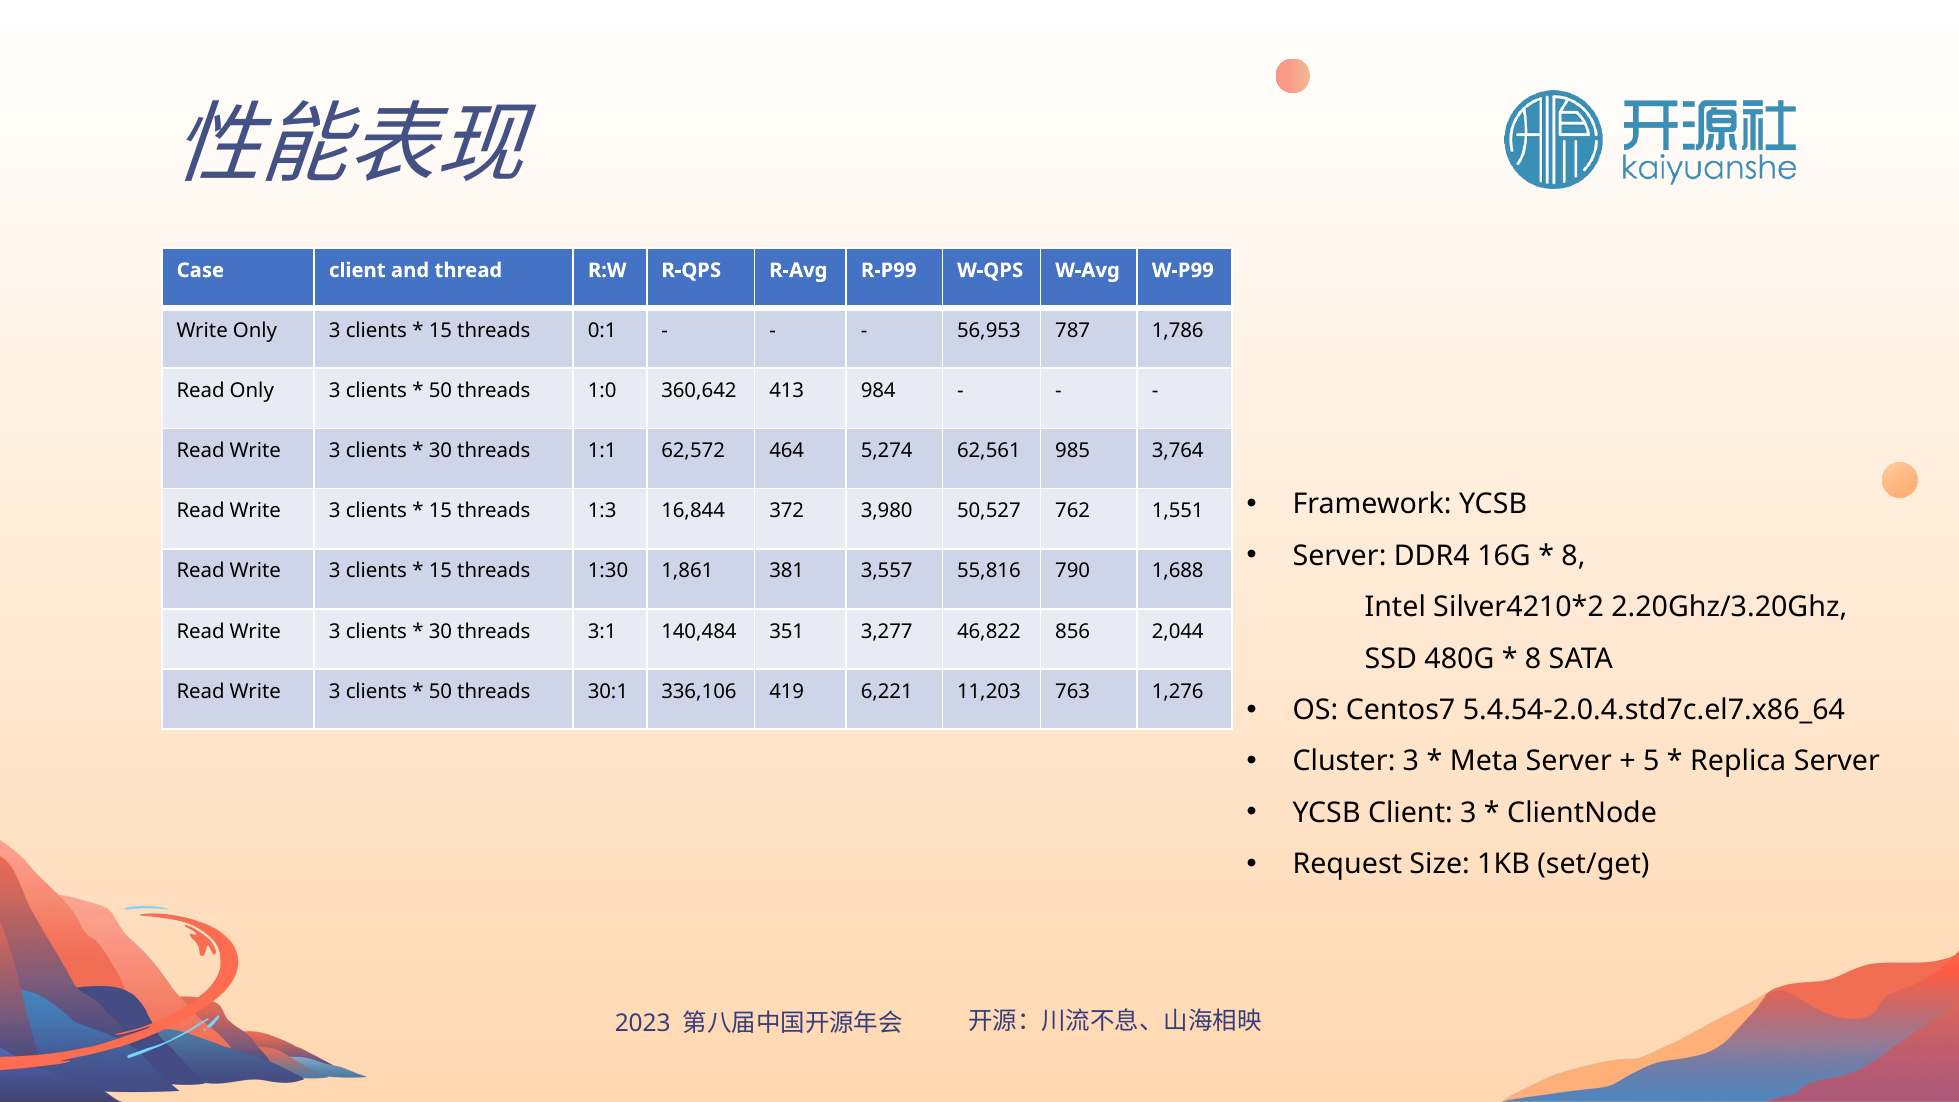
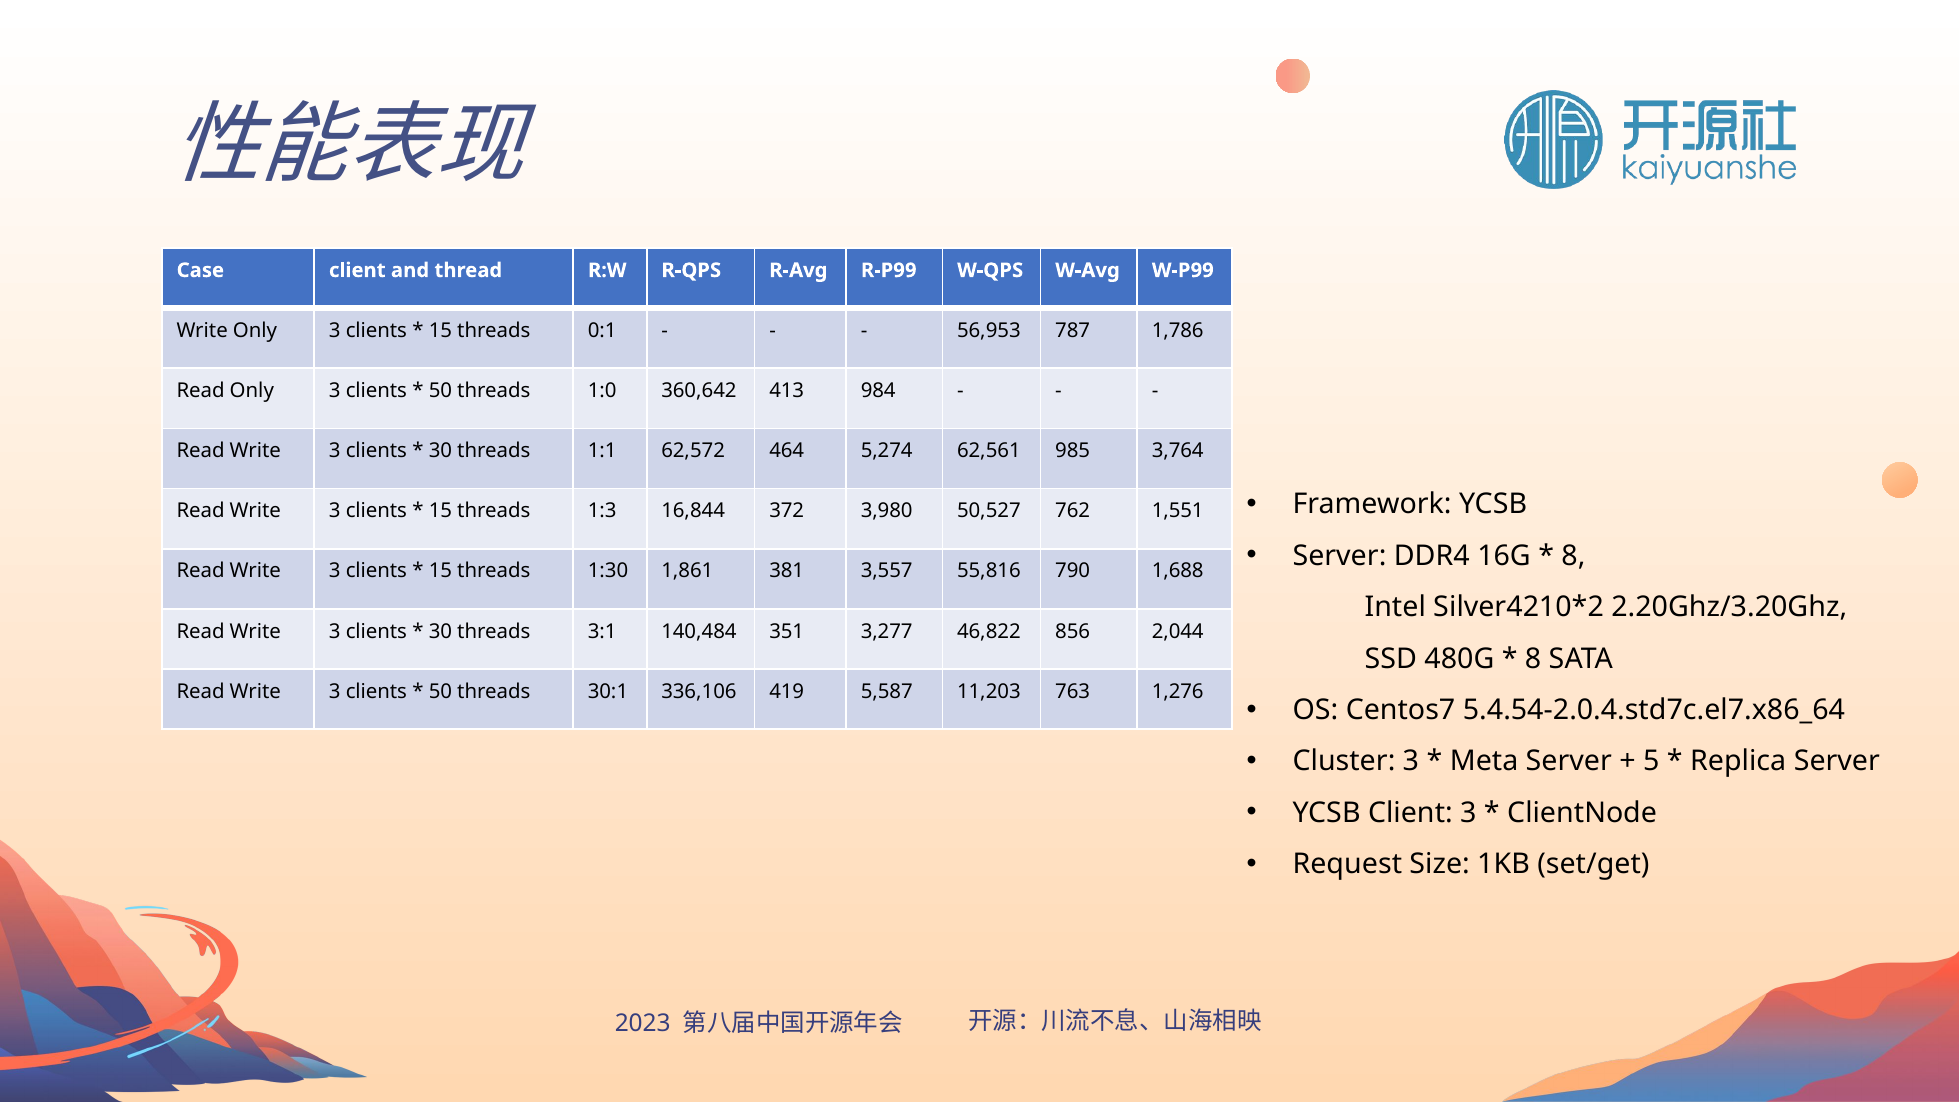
6,221: 6,221 -> 5,587
